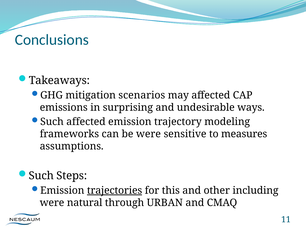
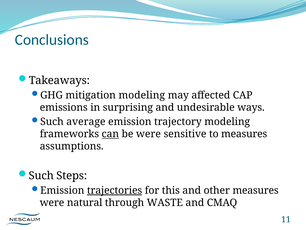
mitigation scenarios: scenarios -> modeling
Such affected: affected -> average
can underline: none -> present
other including: including -> measures
URBAN: URBAN -> WASTE
